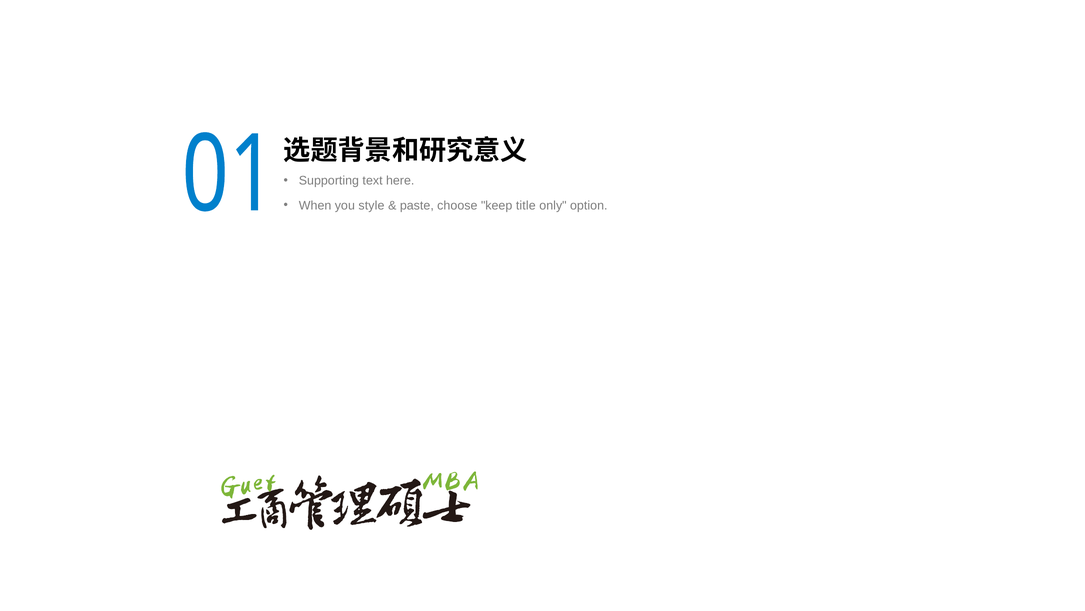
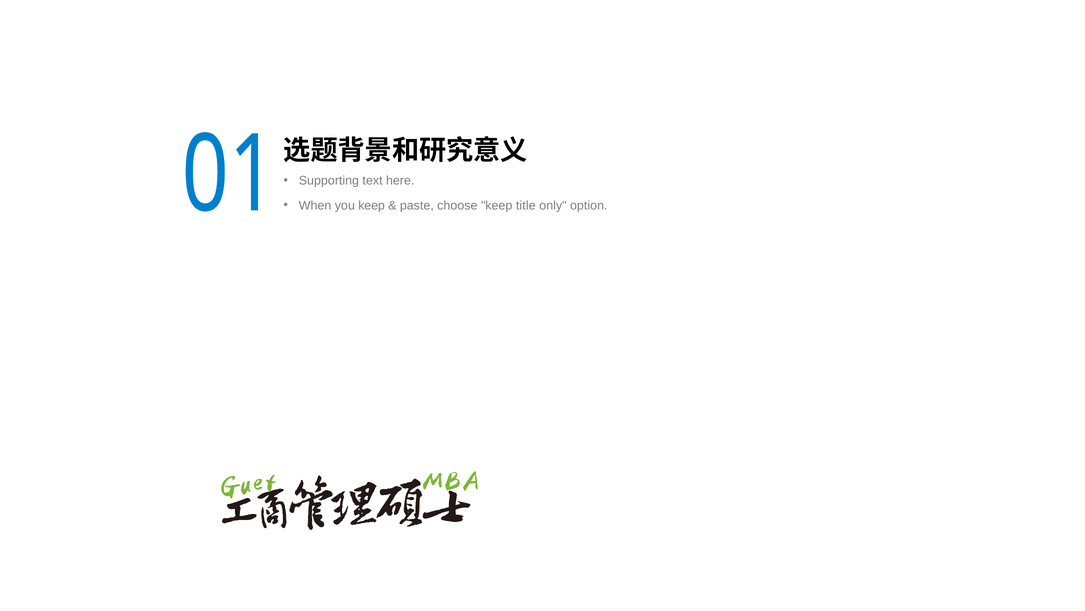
you style: style -> keep
